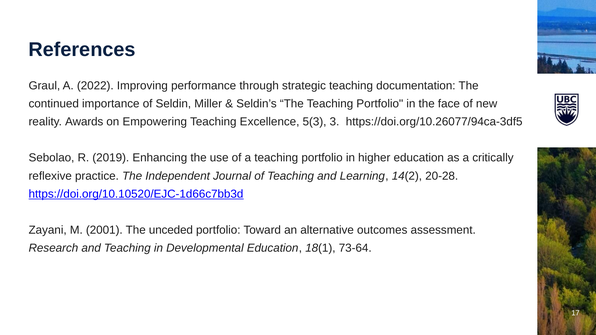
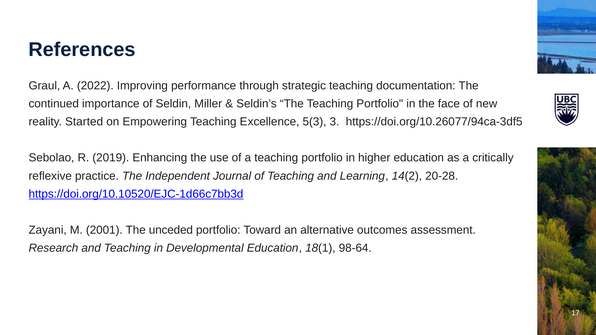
Awards: Awards -> Started
73-64: 73-64 -> 98-64
